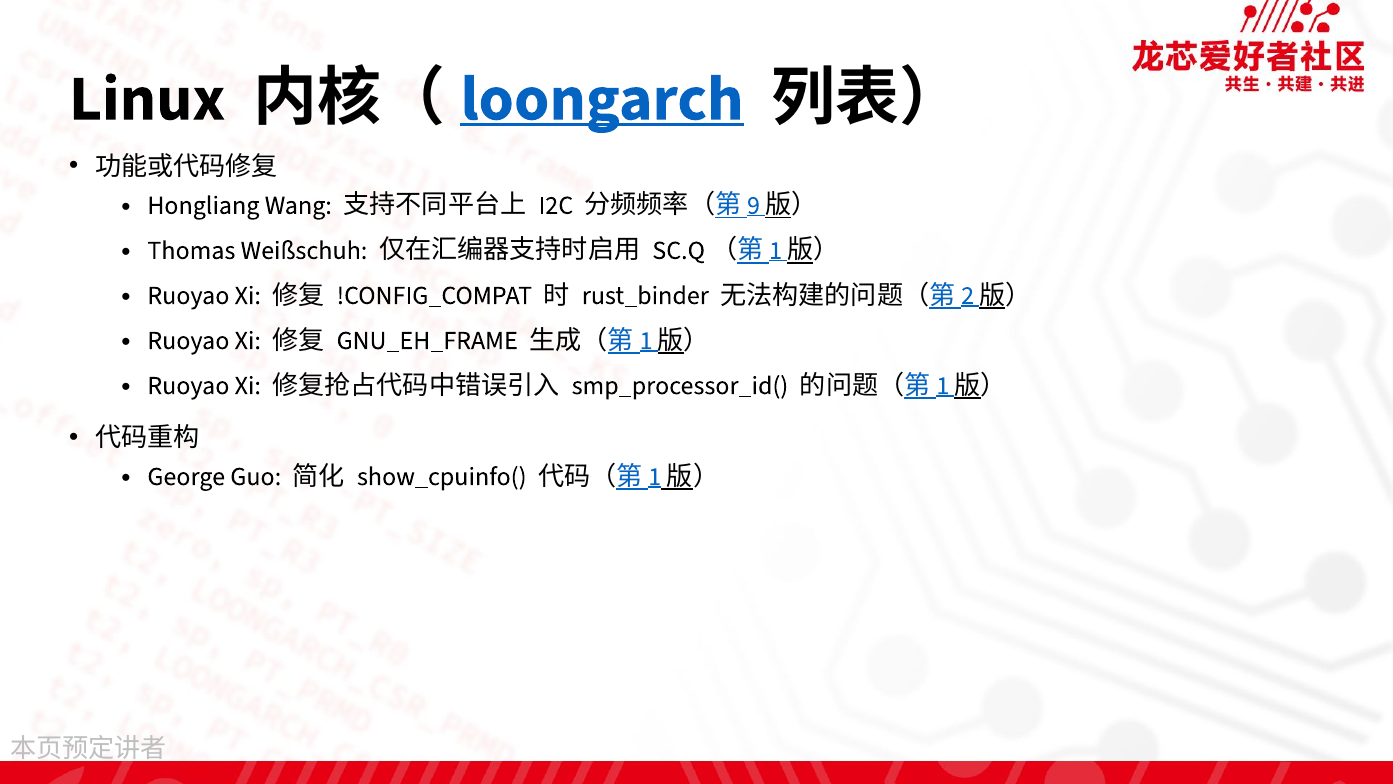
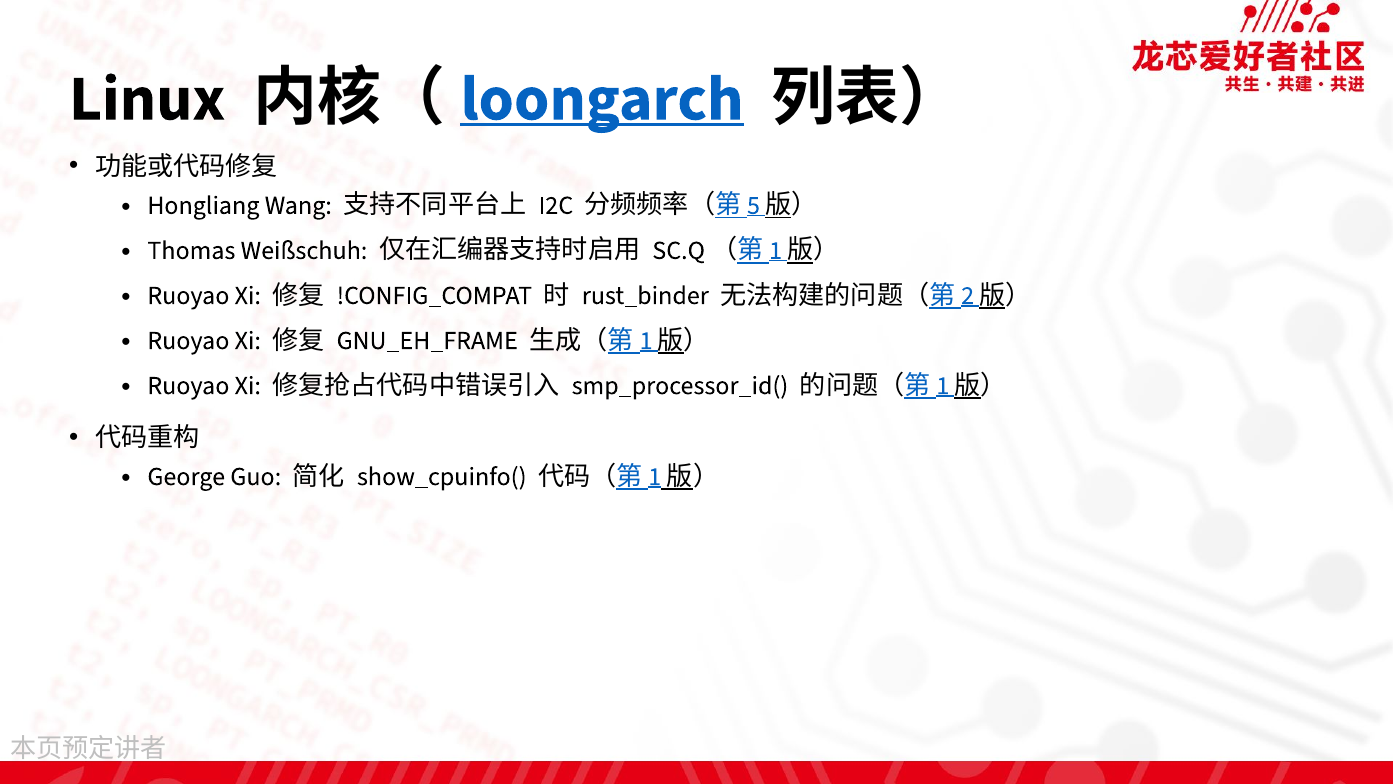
9: 9 -> 5
